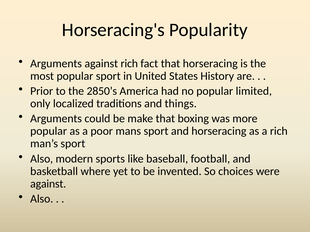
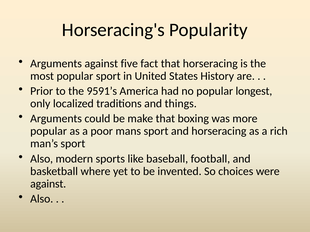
against rich: rich -> five
2850’s: 2850’s -> 9591’s
limited: limited -> longest
